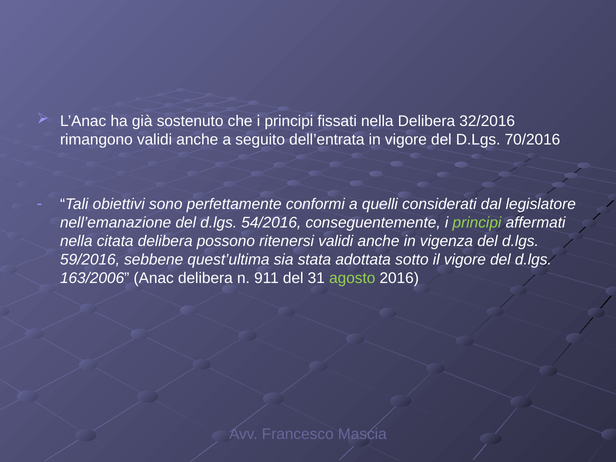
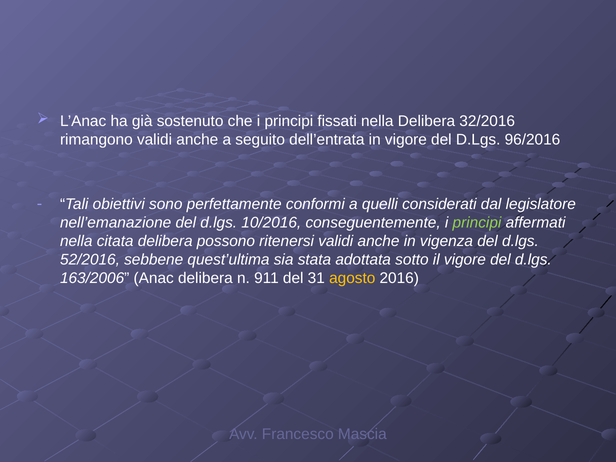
70/2016: 70/2016 -> 96/2016
54/2016: 54/2016 -> 10/2016
59/2016: 59/2016 -> 52/2016
agosto colour: light green -> yellow
